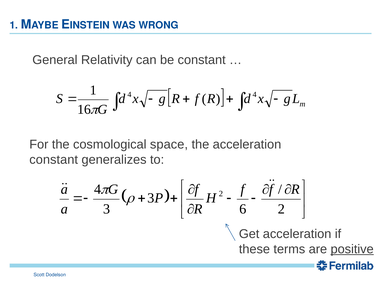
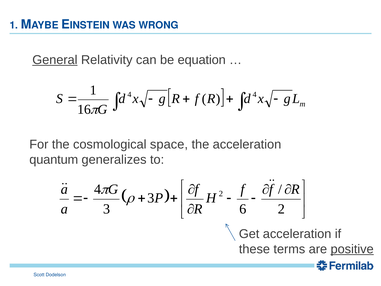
General underline: none -> present
be constant: constant -> equation
constant at (54, 159): constant -> quantum
